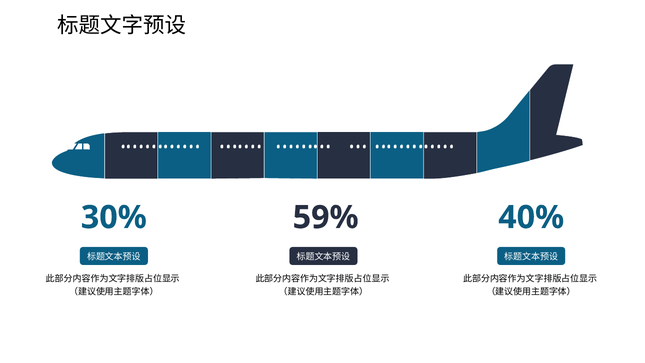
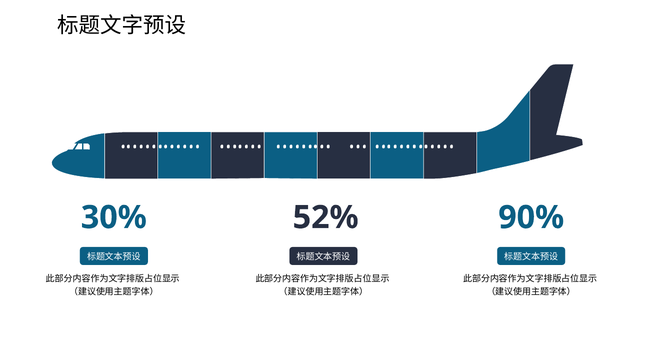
59%: 59% -> 52%
40%: 40% -> 90%
